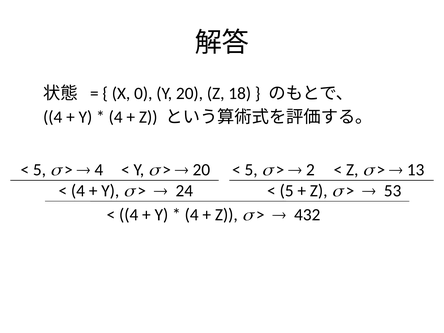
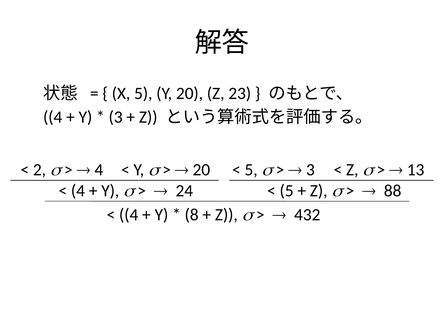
X 0: 0 -> 5
18: 18 -> 23
4 at (116, 117): 4 -> 3
5 at (39, 170): 5 -> 2
2 at (310, 170): 2 -> 3
53: 53 -> 88
4 at (192, 215): 4 -> 8
